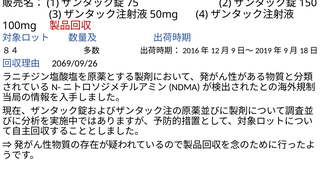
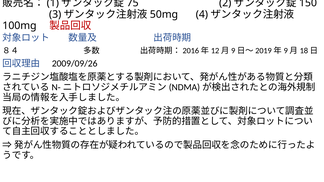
2069/09/26: 2069/09/26 -> 2009/09/26
